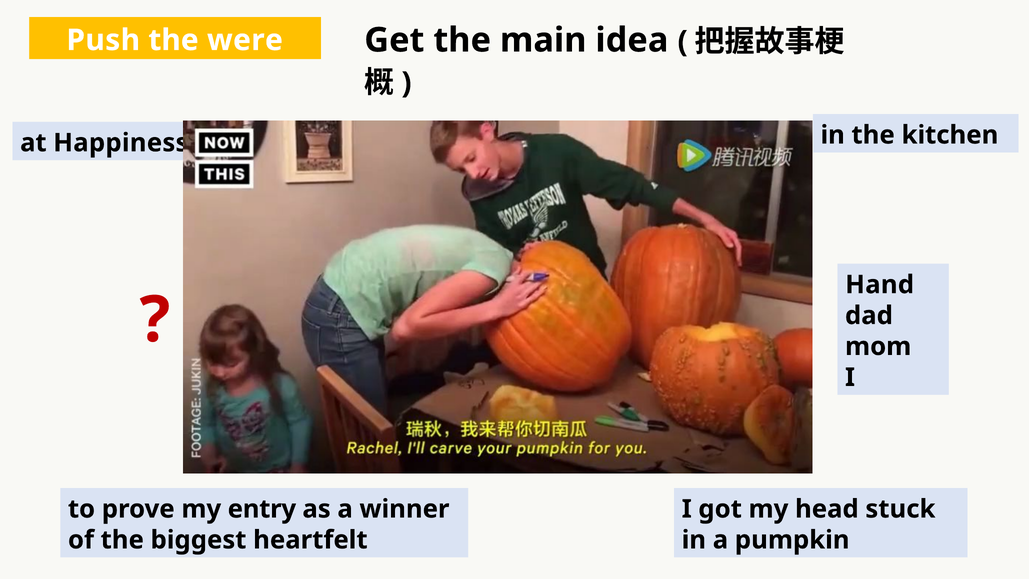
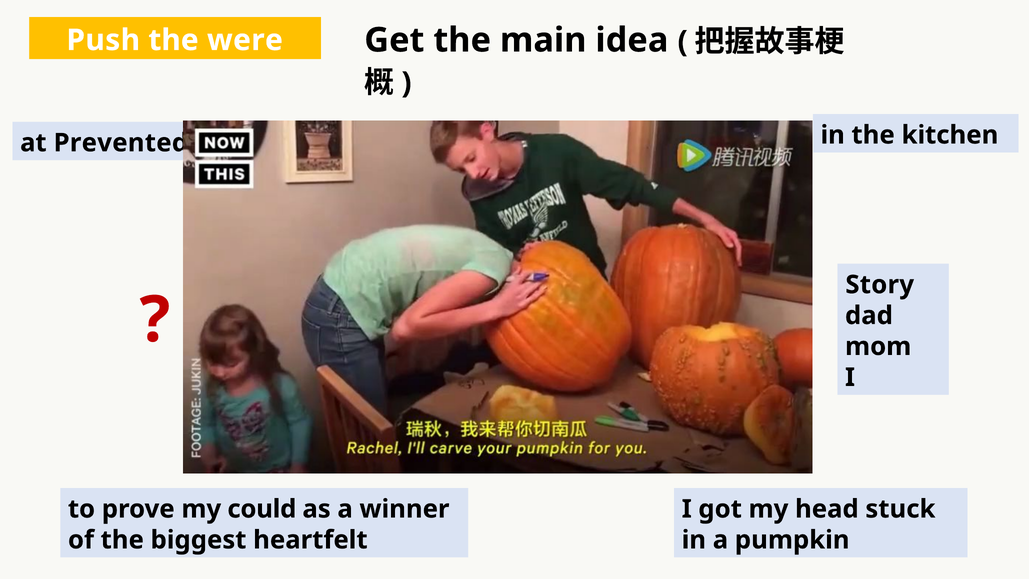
Happiness: Happiness -> Prevented
Hand at (880, 285): Hand -> Story
entry: entry -> could
